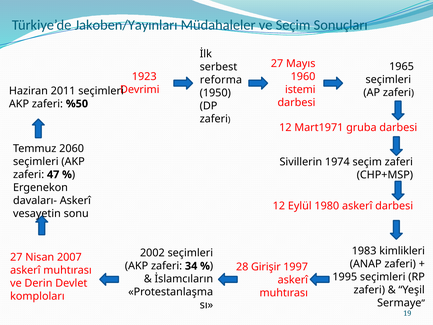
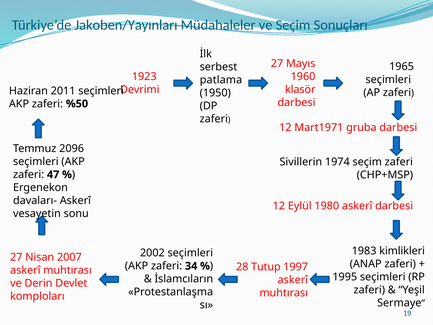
reforma: reforma -> patlama
istemi: istemi -> klasör
2060: 2060 -> 2096
Girişir: Girişir -> Tutup
